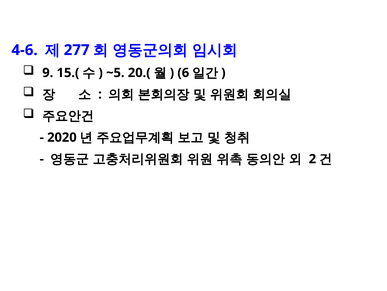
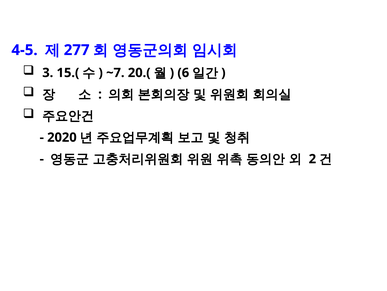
4-6: 4-6 -> 4-5
9: 9 -> 3
~5: ~5 -> ~7
